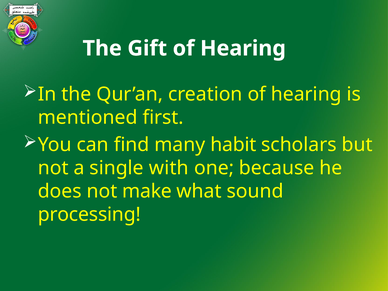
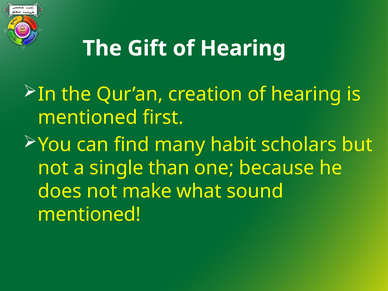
with: with -> than
processing at (89, 215): processing -> mentioned
